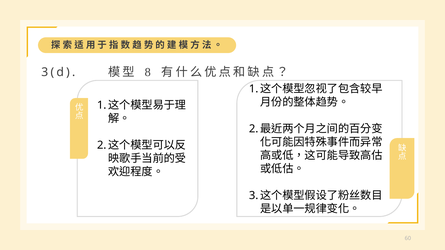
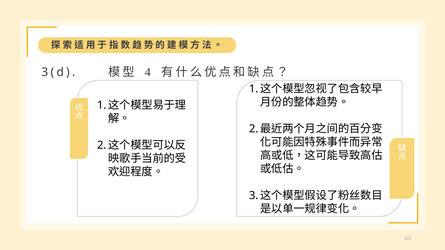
8: 8 -> 4
